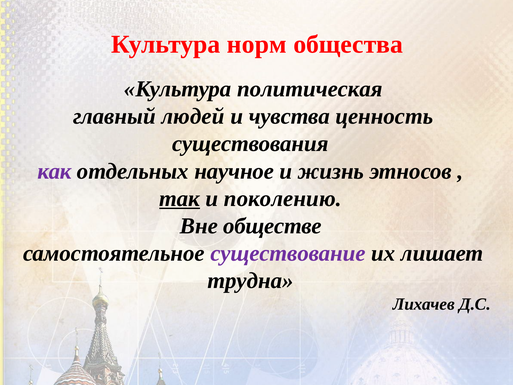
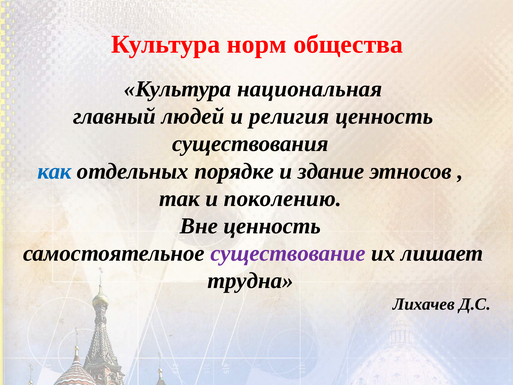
политическая: политическая -> национальная
чувства: чувства -> религия
как colour: purple -> blue
научное: научное -> порядке
жизнь: жизнь -> здание
так underline: present -> none
Вне обществе: обществе -> ценность
